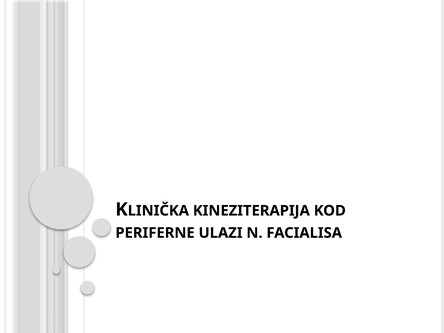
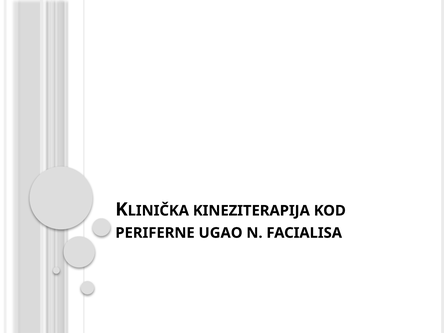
ULAZI: ULAZI -> UGAO
